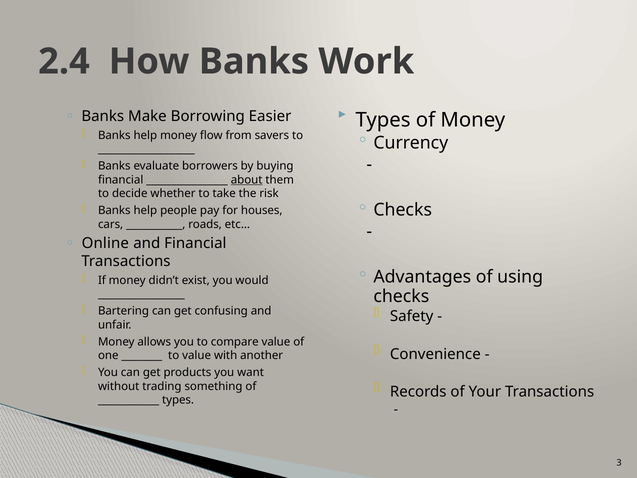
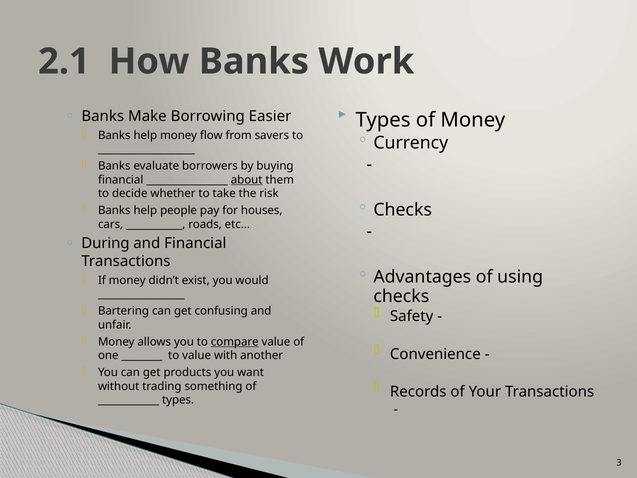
2.4: 2.4 -> 2.1
Online: Online -> During
compare underline: none -> present
